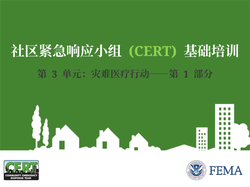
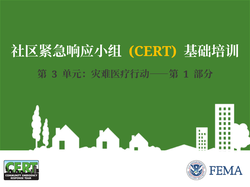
CERT colour: light green -> yellow
